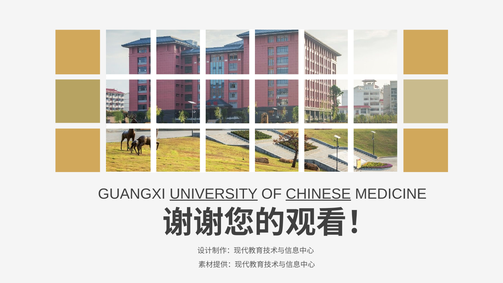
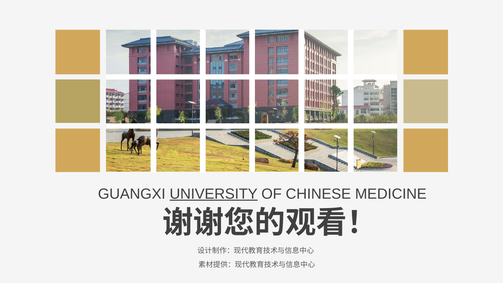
CHINESE underline: present -> none
